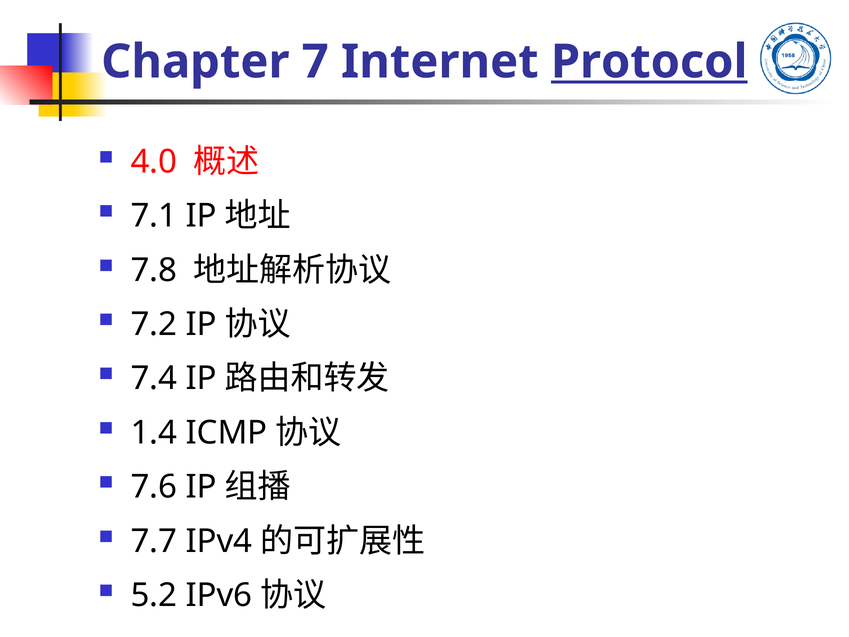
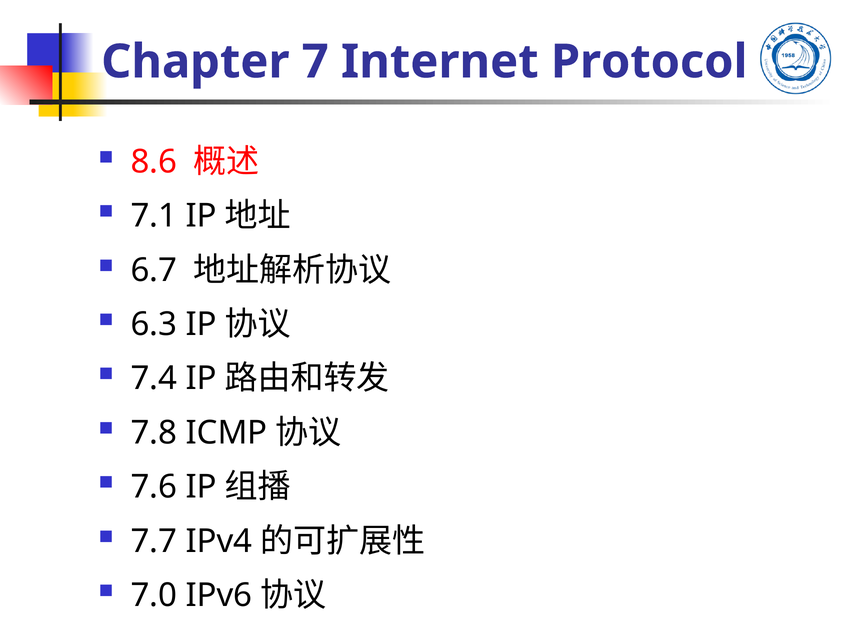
Protocol underline: present -> none
4.0: 4.0 -> 8.6
7.8: 7.8 -> 6.7
7.2: 7.2 -> 6.3
1.4: 1.4 -> 7.8
5.2: 5.2 -> 7.0
